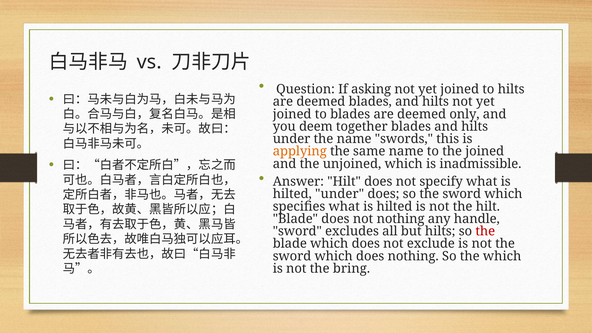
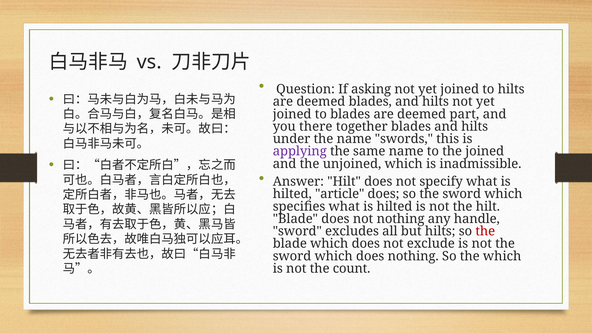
only: only -> part
deem: deem -> there
applying colour: orange -> purple
hilted under: under -> article
bring: bring -> count
